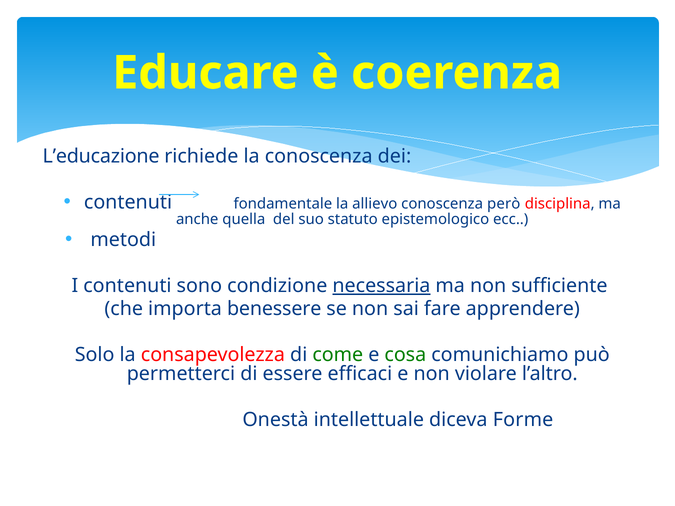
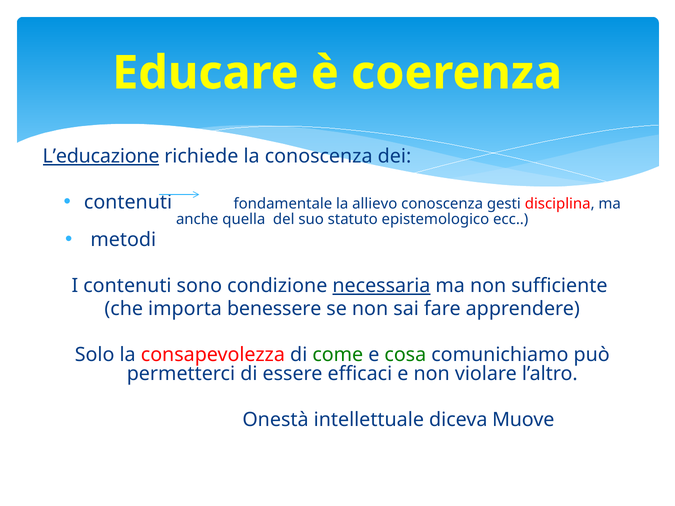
L’educazione underline: none -> present
però: però -> gesti
Forme: Forme -> Muove
